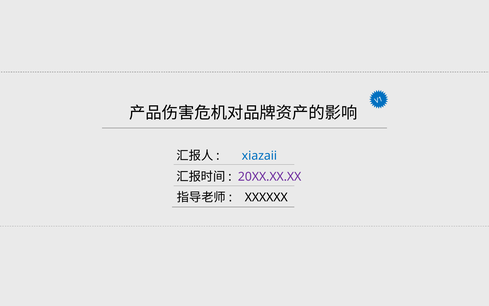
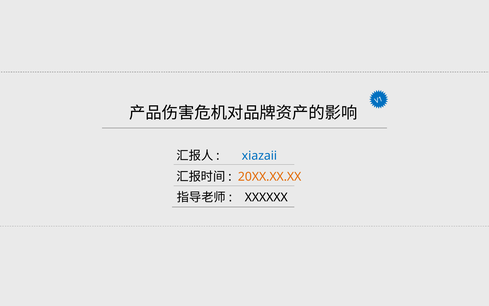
20XX.XX.XX colour: purple -> orange
